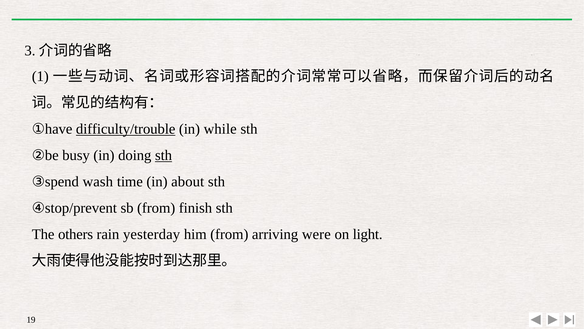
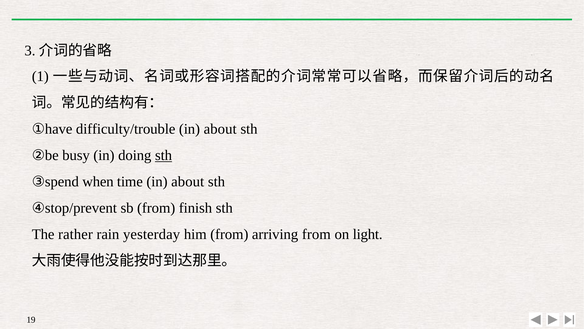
difficulty/trouble underline: present -> none
while at (220, 129): while -> about
wash: wash -> when
others: others -> rather
arriving were: were -> from
